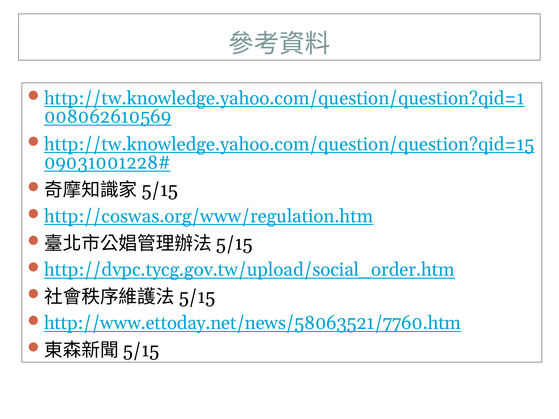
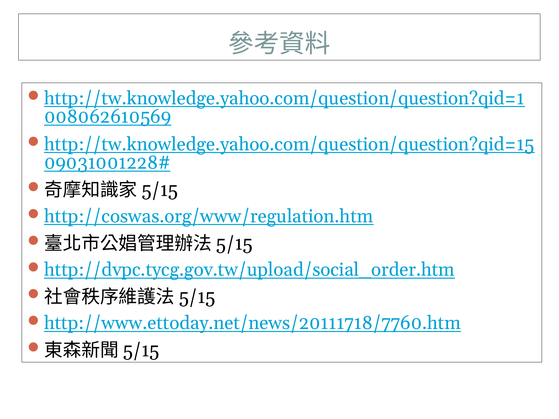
http://www.ettoday.net/news/58063521/7760.htm: http://www.ettoday.net/news/58063521/7760.htm -> http://www.ettoday.net/news/20111718/7760.htm
